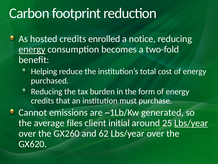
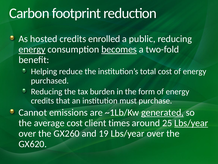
notice: notice -> public
becomes underline: none -> present
generated underline: none -> present
average files: files -> cost
initial: initial -> times
62: 62 -> 19
